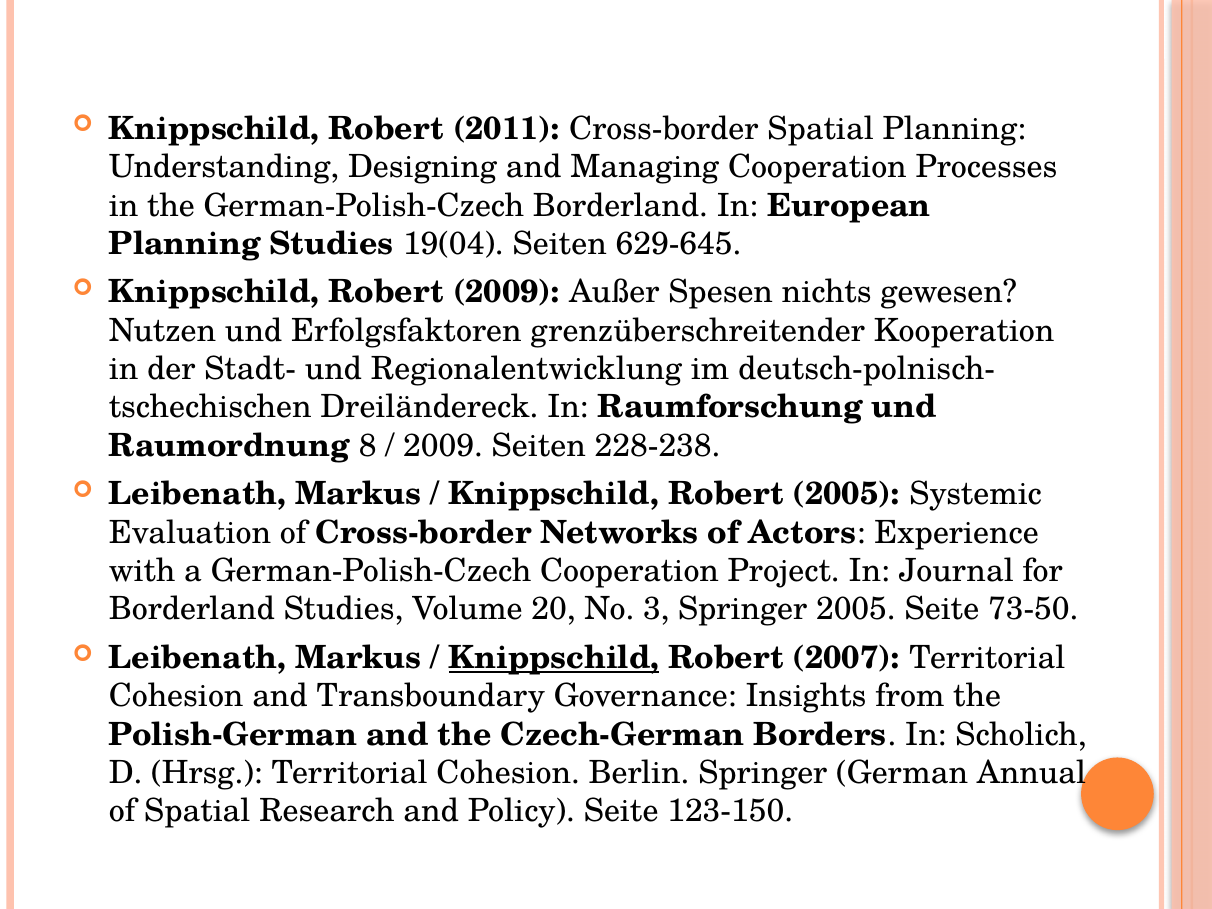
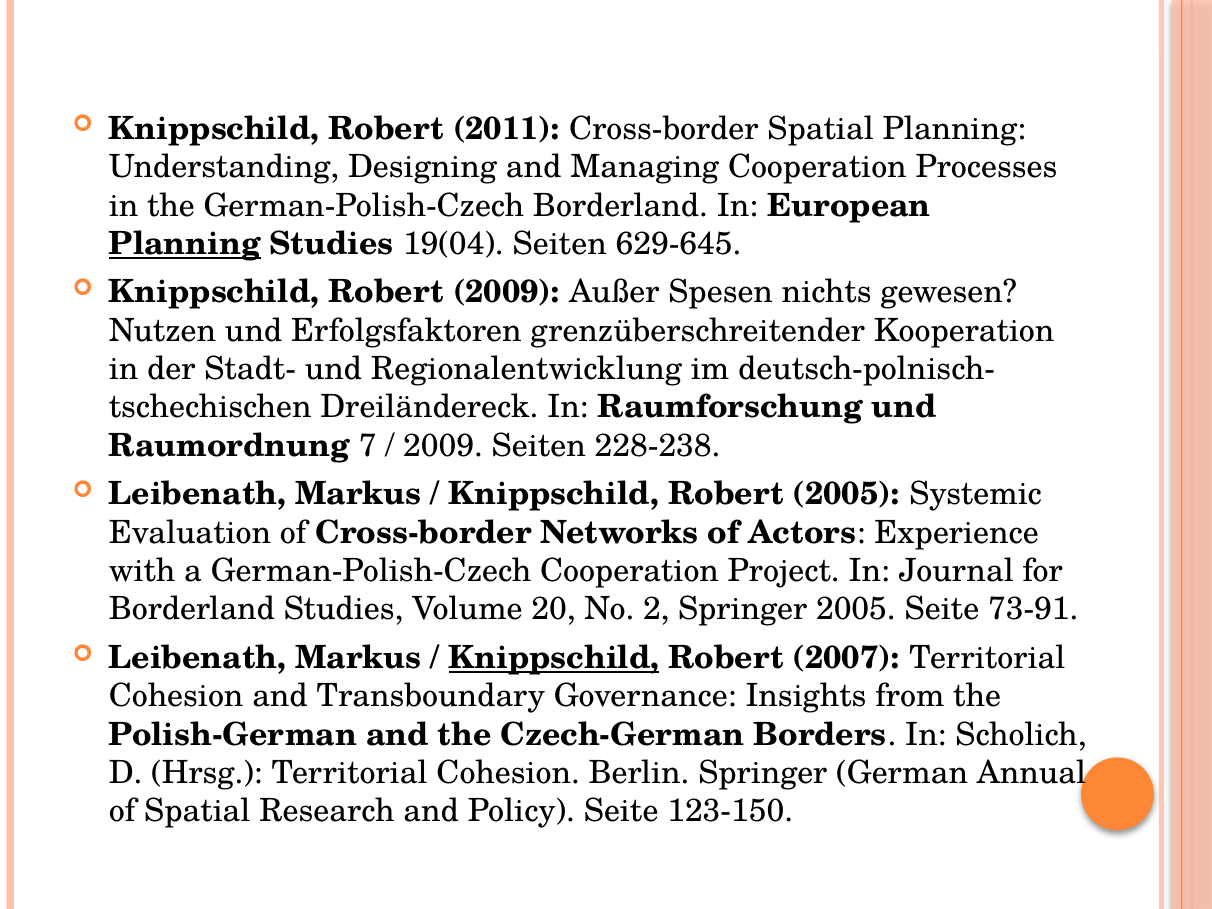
Planning at (185, 244) underline: none -> present
8: 8 -> 7
3: 3 -> 2
73-50: 73-50 -> 73-91
